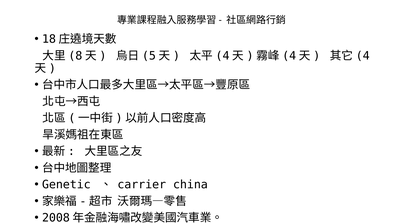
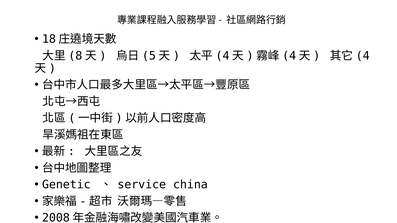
carrier: carrier -> service
